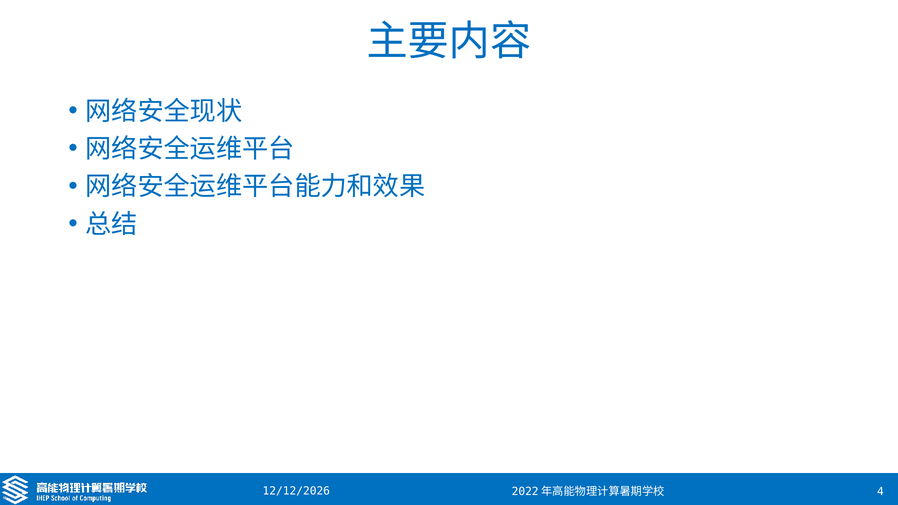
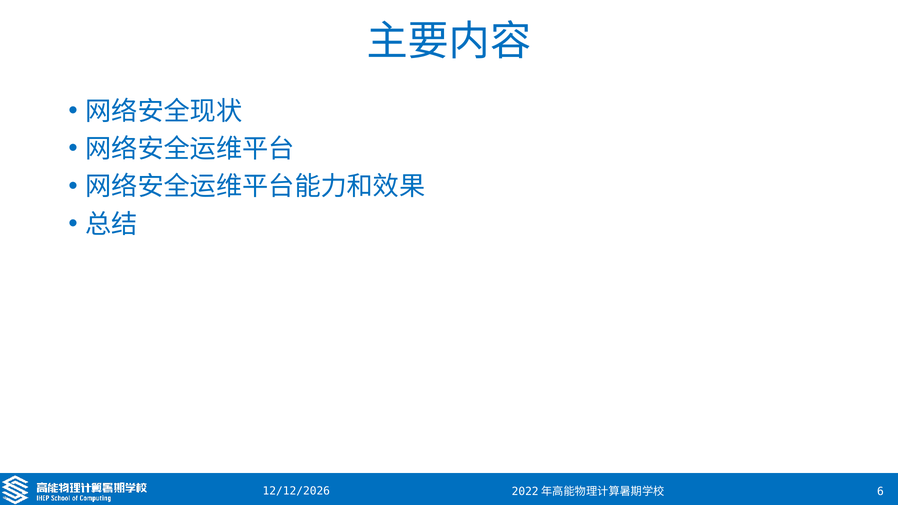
4: 4 -> 6
